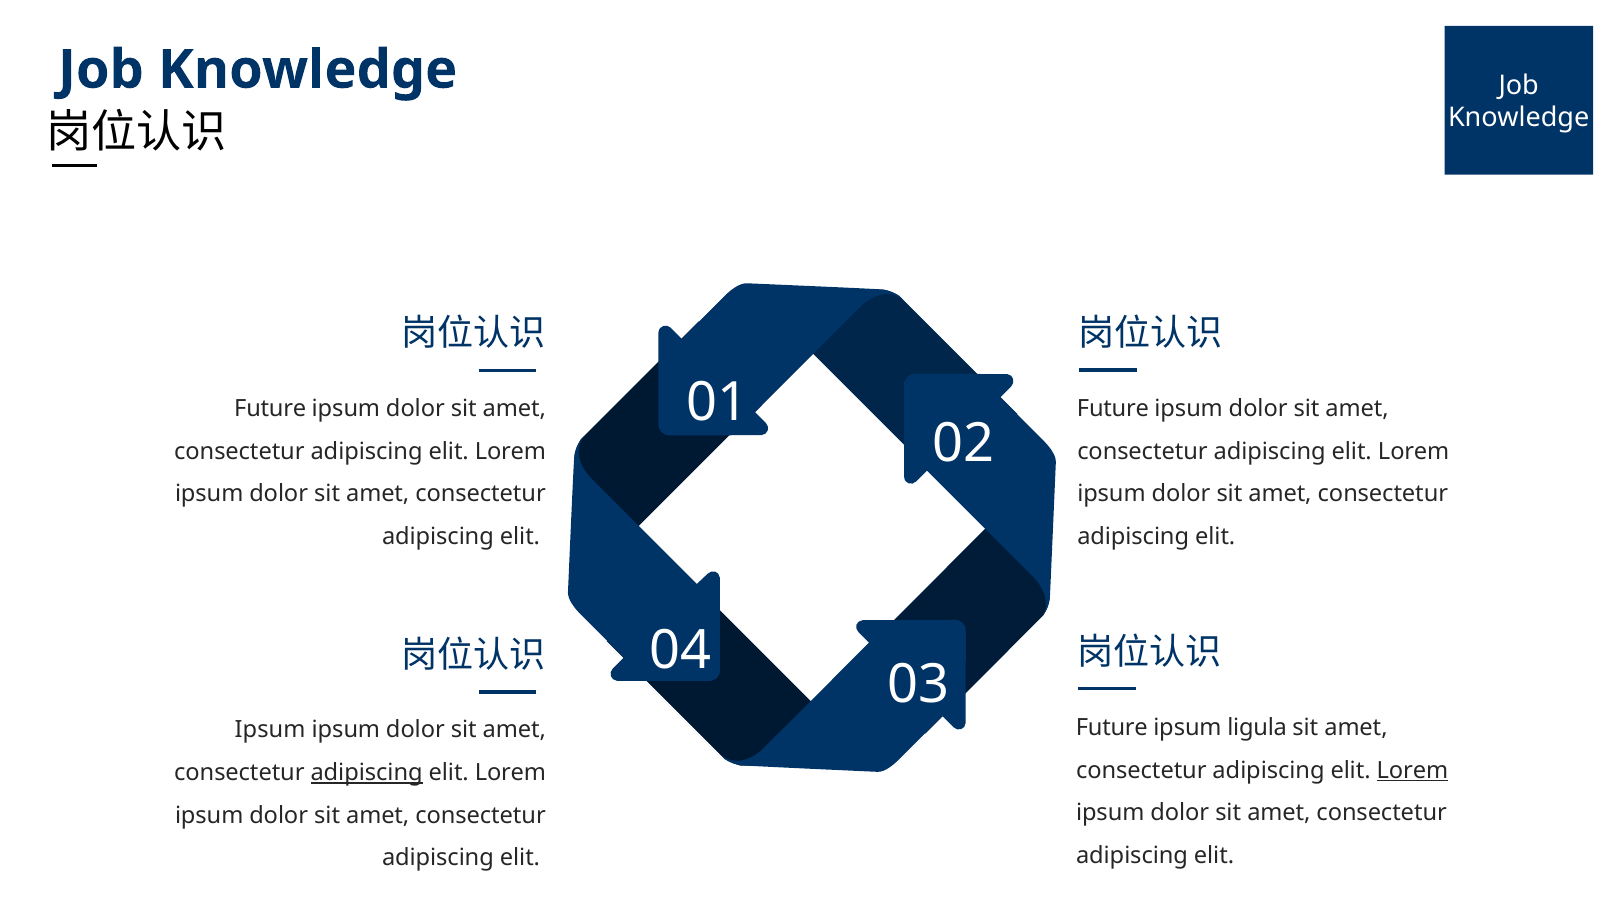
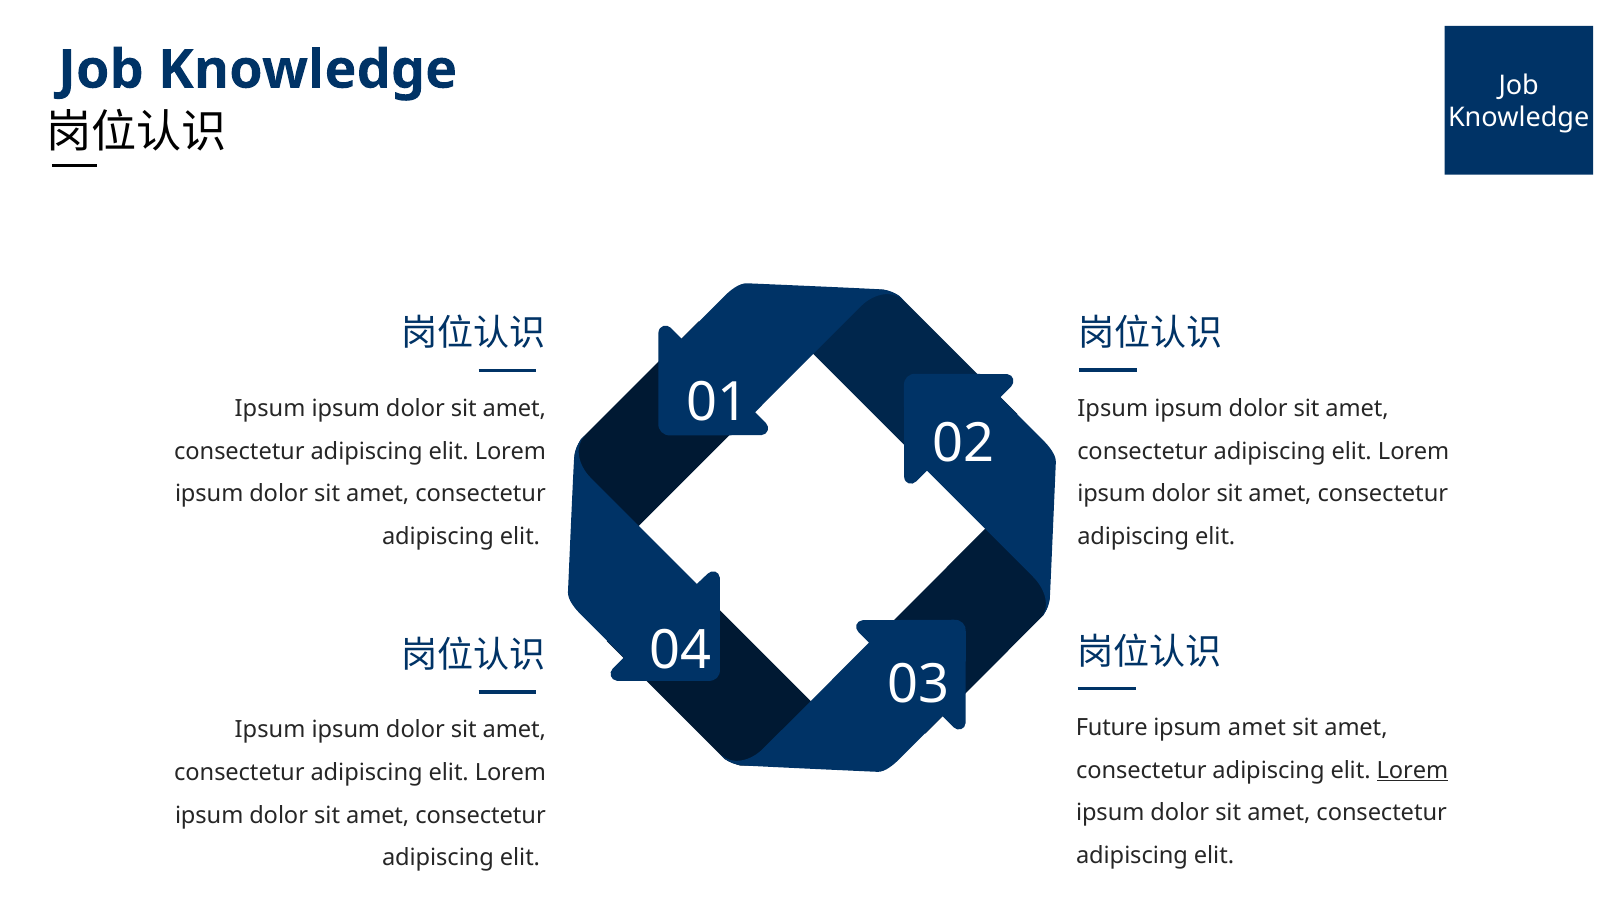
Future at (270, 408): Future -> Ipsum
Future at (1113, 408): Future -> Ipsum
ipsum ligula: ligula -> amet
adipiscing at (367, 772) underline: present -> none
